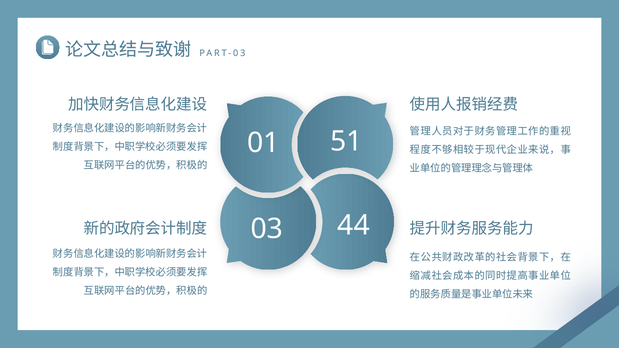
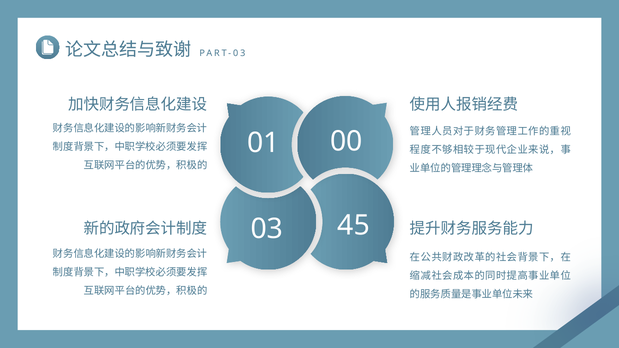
51: 51 -> 00
44: 44 -> 45
